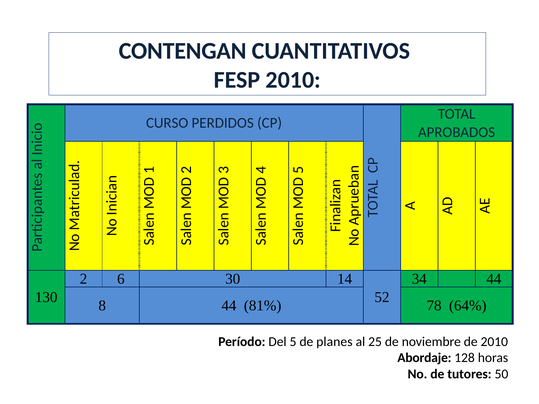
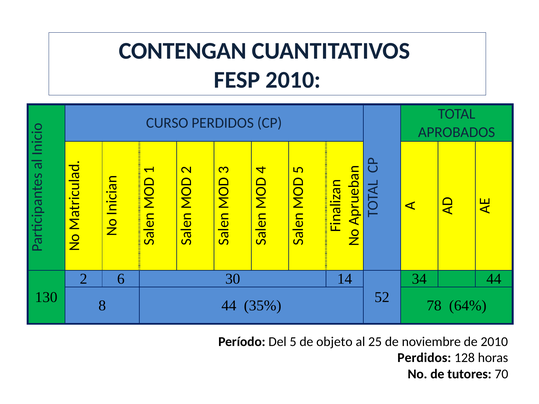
81%: 81% -> 35%
planes: planes -> objeto
Abordaje at (424, 358): Abordaje -> Perdidos
50: 50 -> 70
